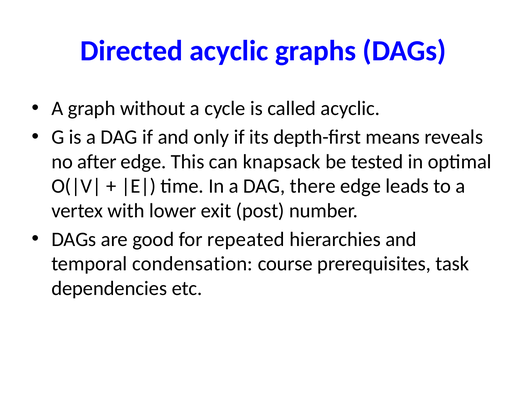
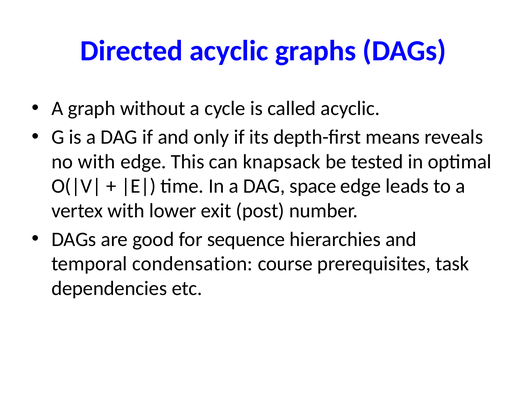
no after: after -> with
there: there -> space
repeated: repeated -> sequence
